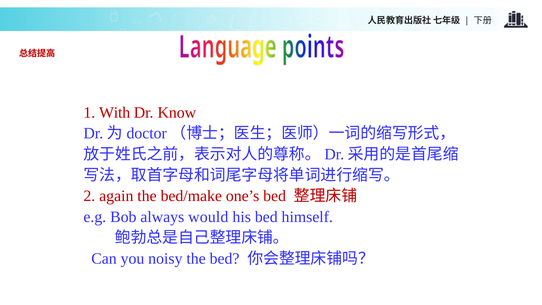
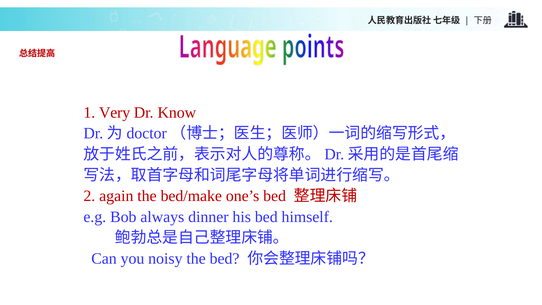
With: With -> Very
would: would -> dinner
